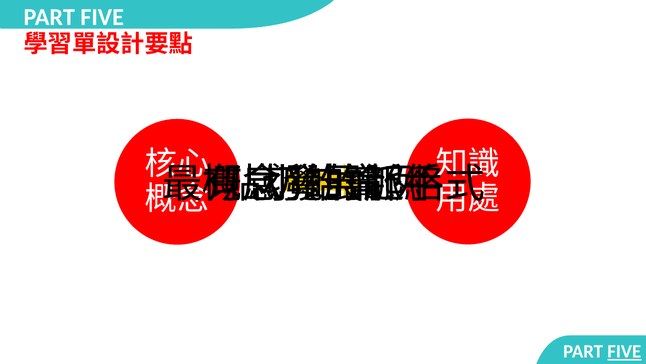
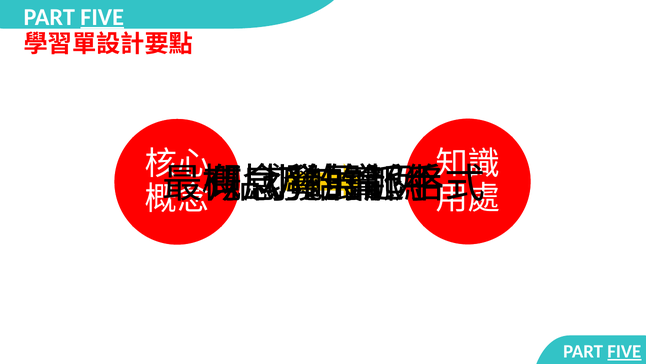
FIVE at (102, 17) underline: none -> present
